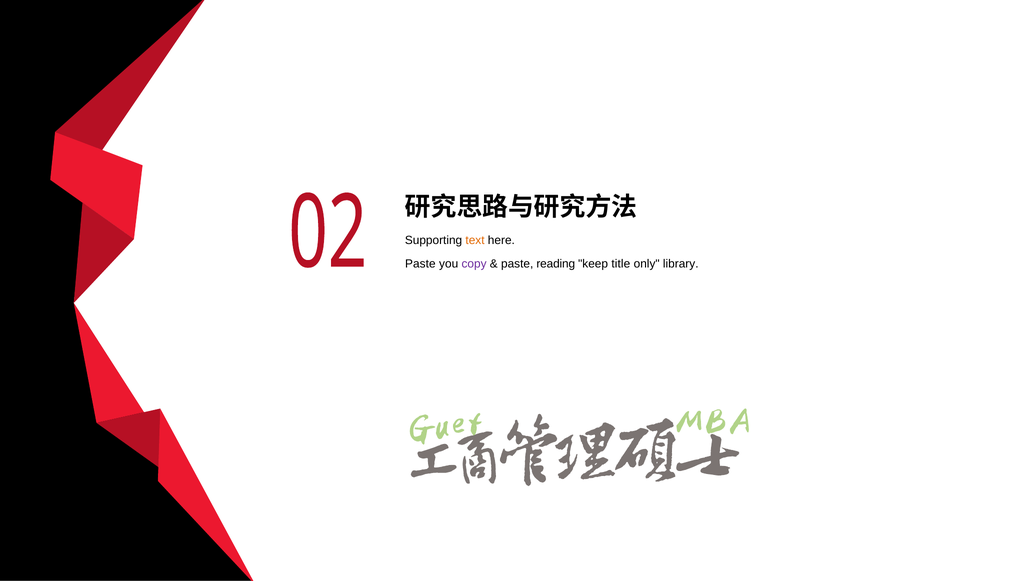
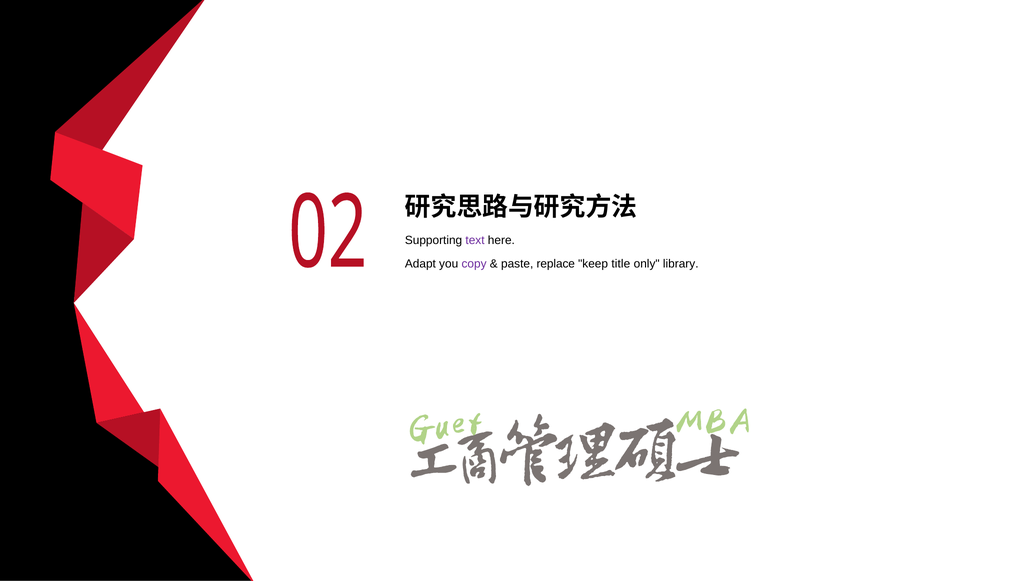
text colour: orange -> purple
Paste at (420, 264): Paste -> Adapt
reading: reading -> replace
